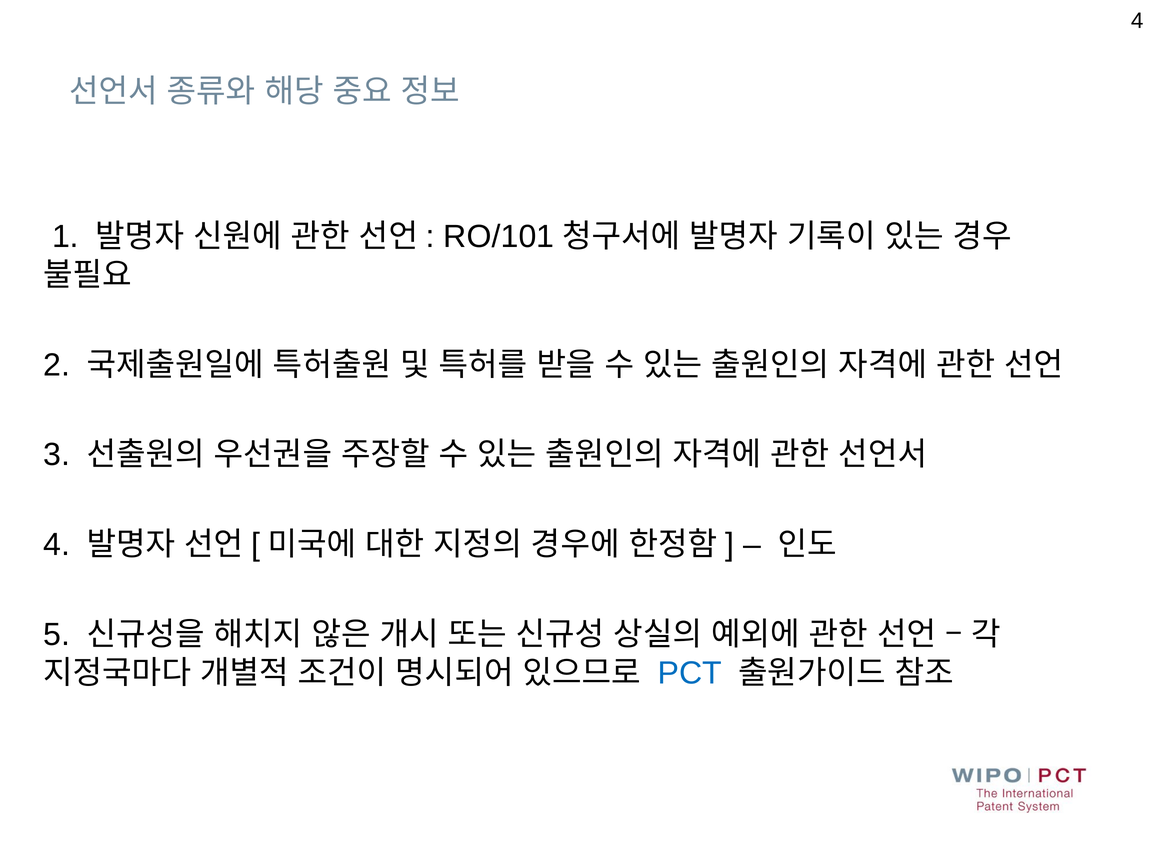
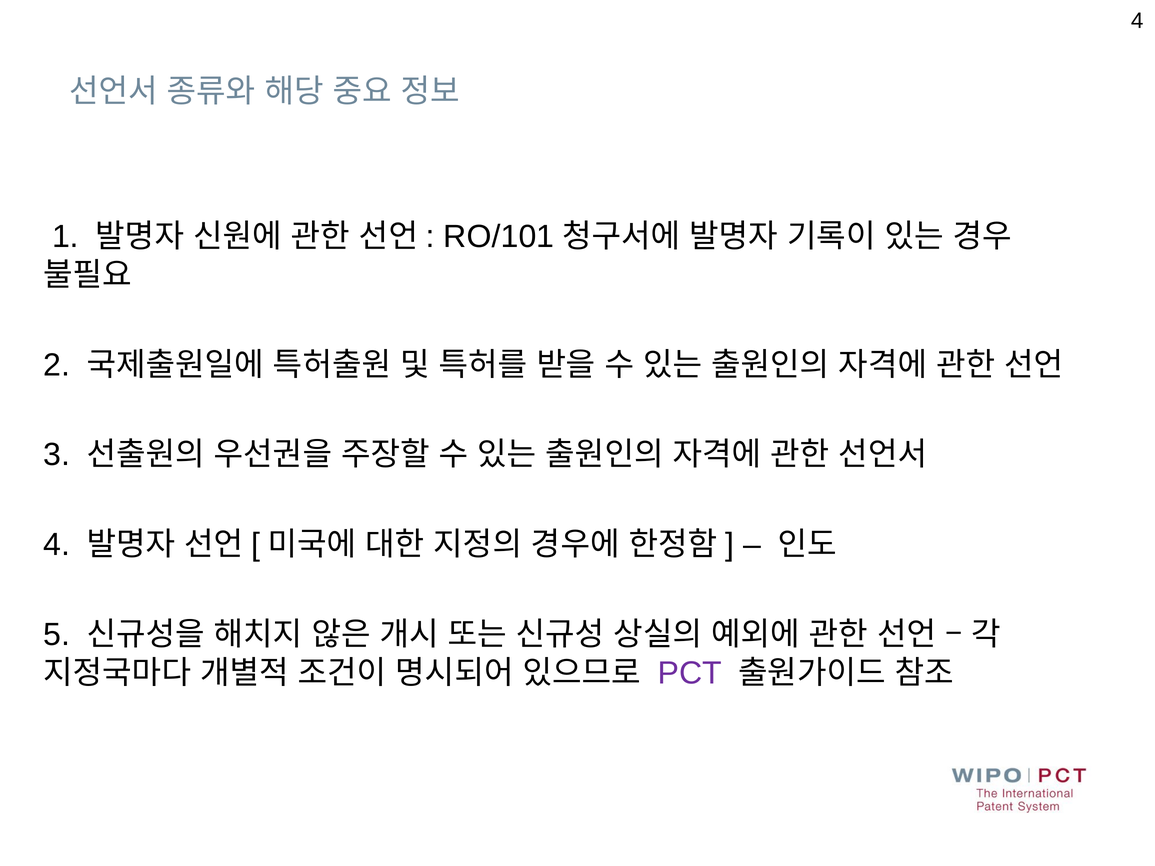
PCT colour: blue -> purple
